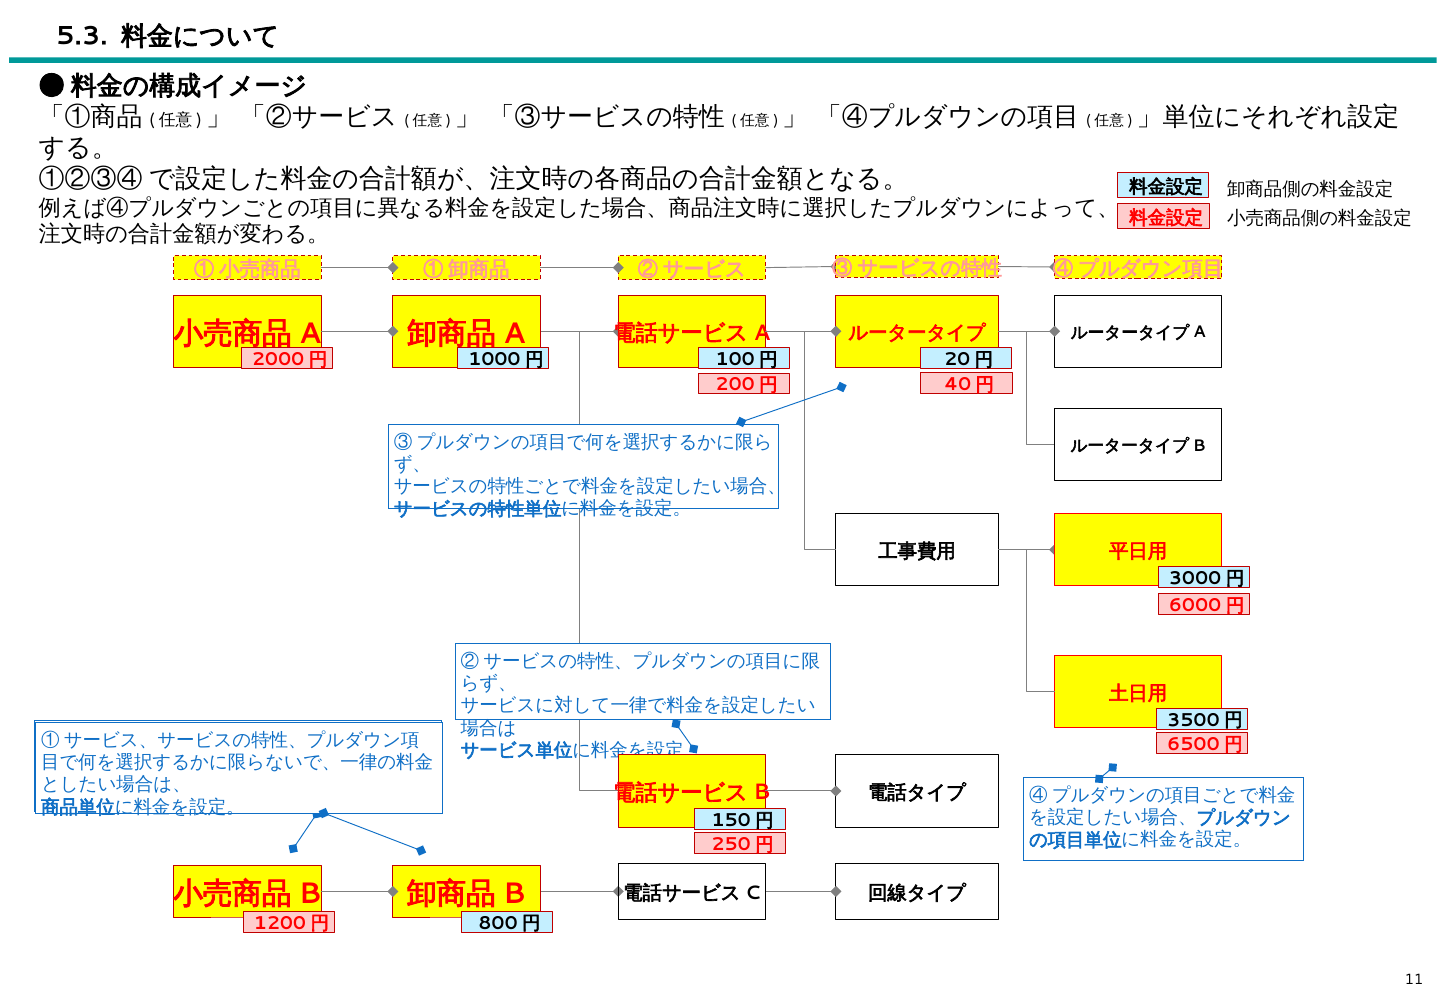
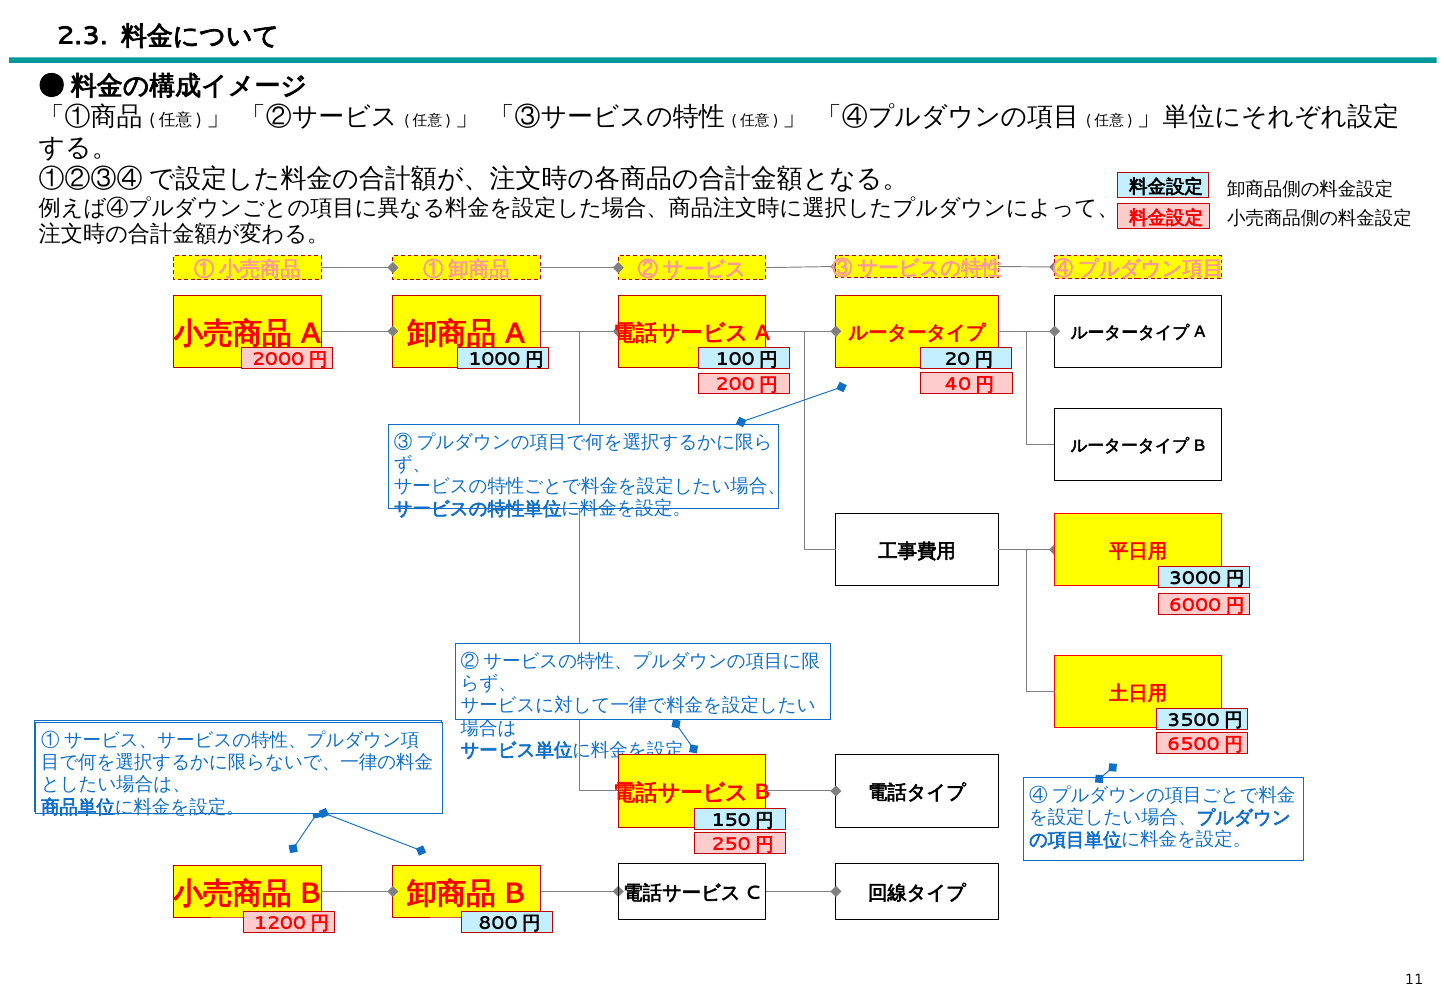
5.3: 5.3 -> 2.3
